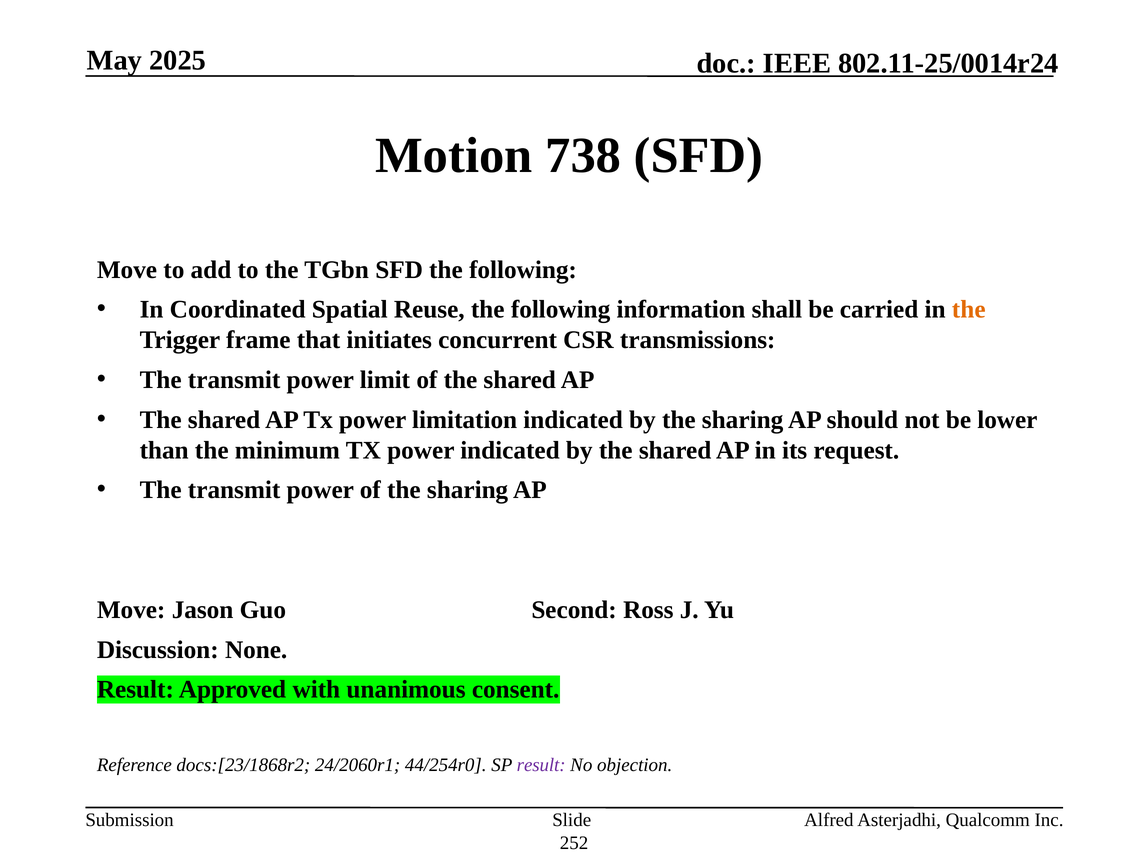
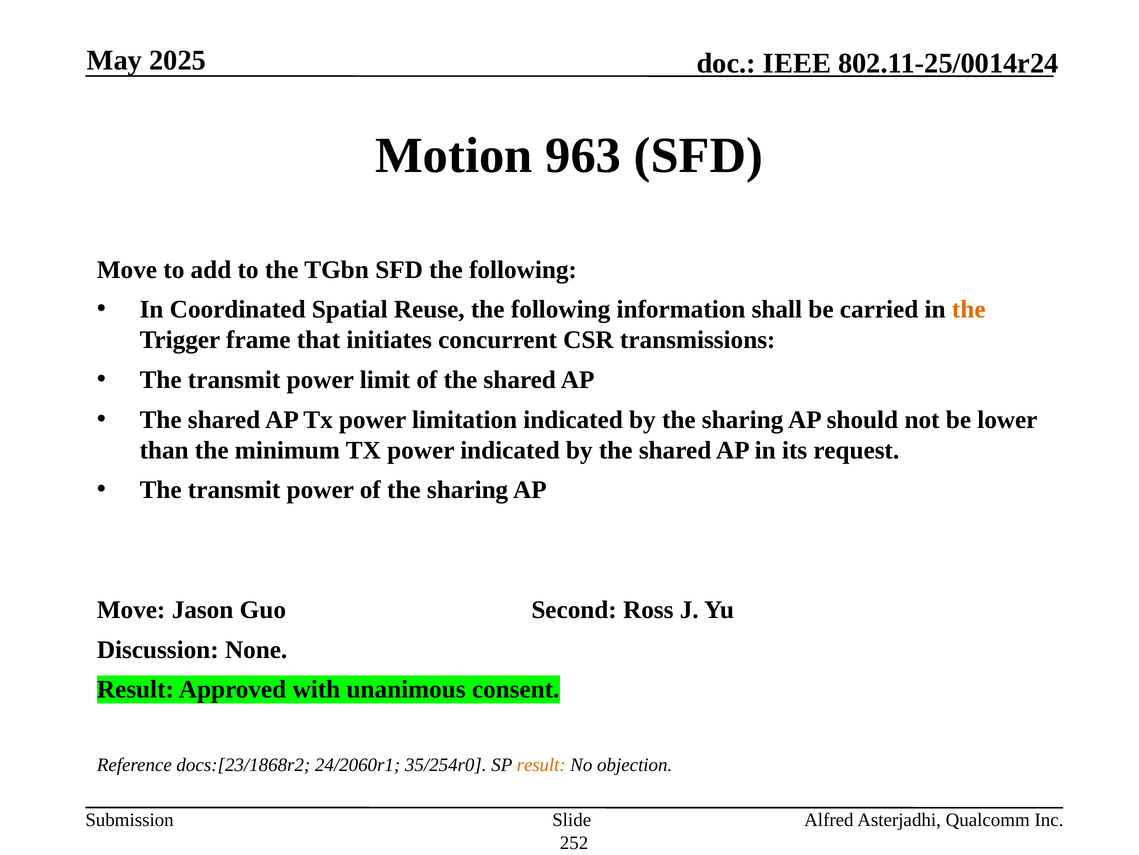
738: 738 -> 963
44/254r0: 44/254r0 -> 35/254r0
result at (541, 764) colour: purple -> orange
